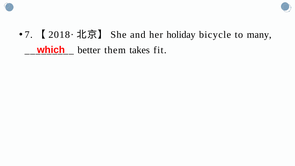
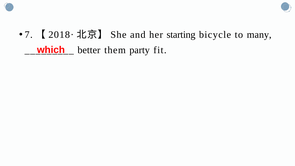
holiday: holiday -> starting
takes: takes -> party
